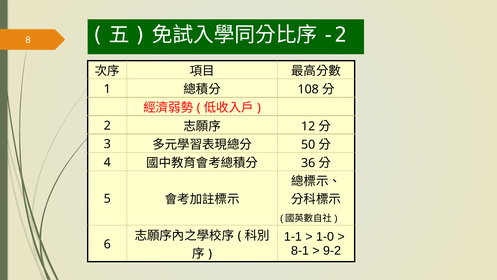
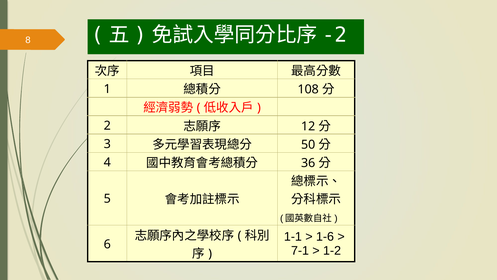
1-0: 1-0 -> 1-6
8-1: 8-1 -> 7-1
9-2: 9-2 -> 1-2
